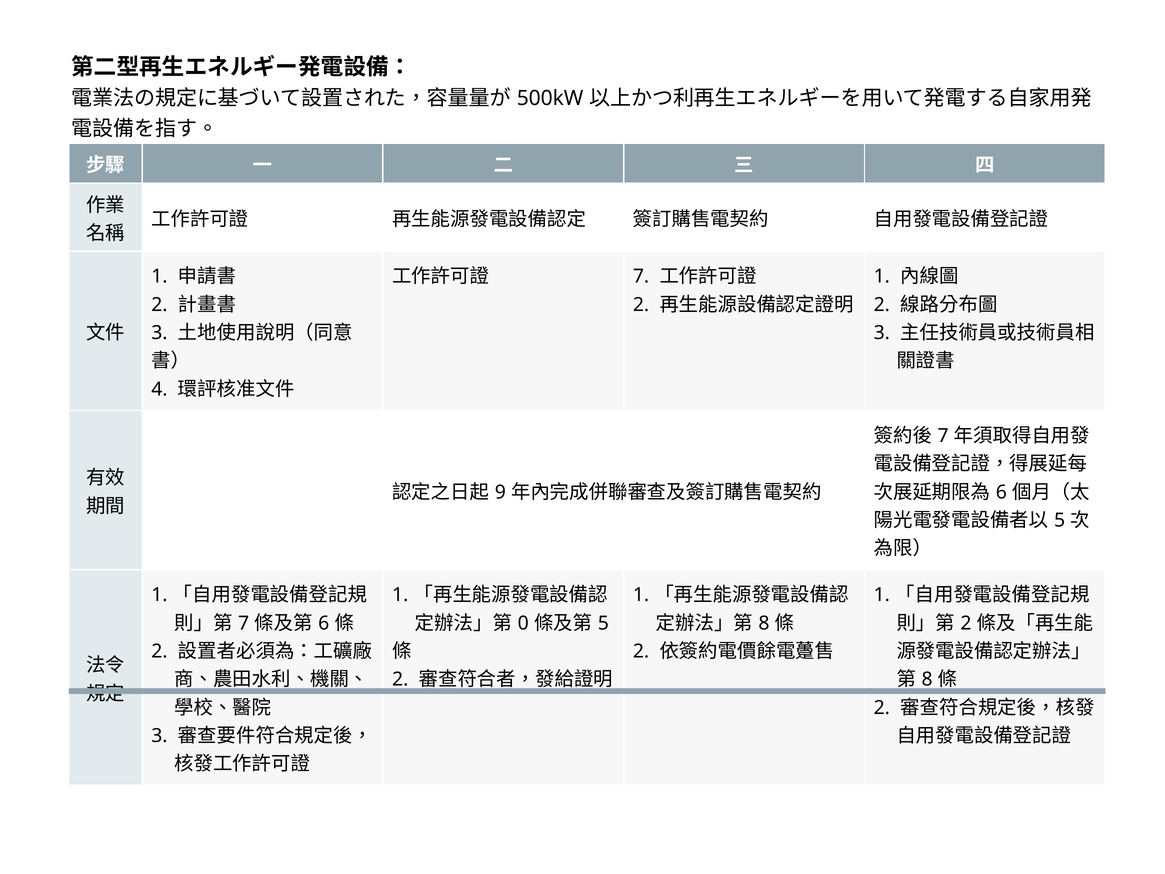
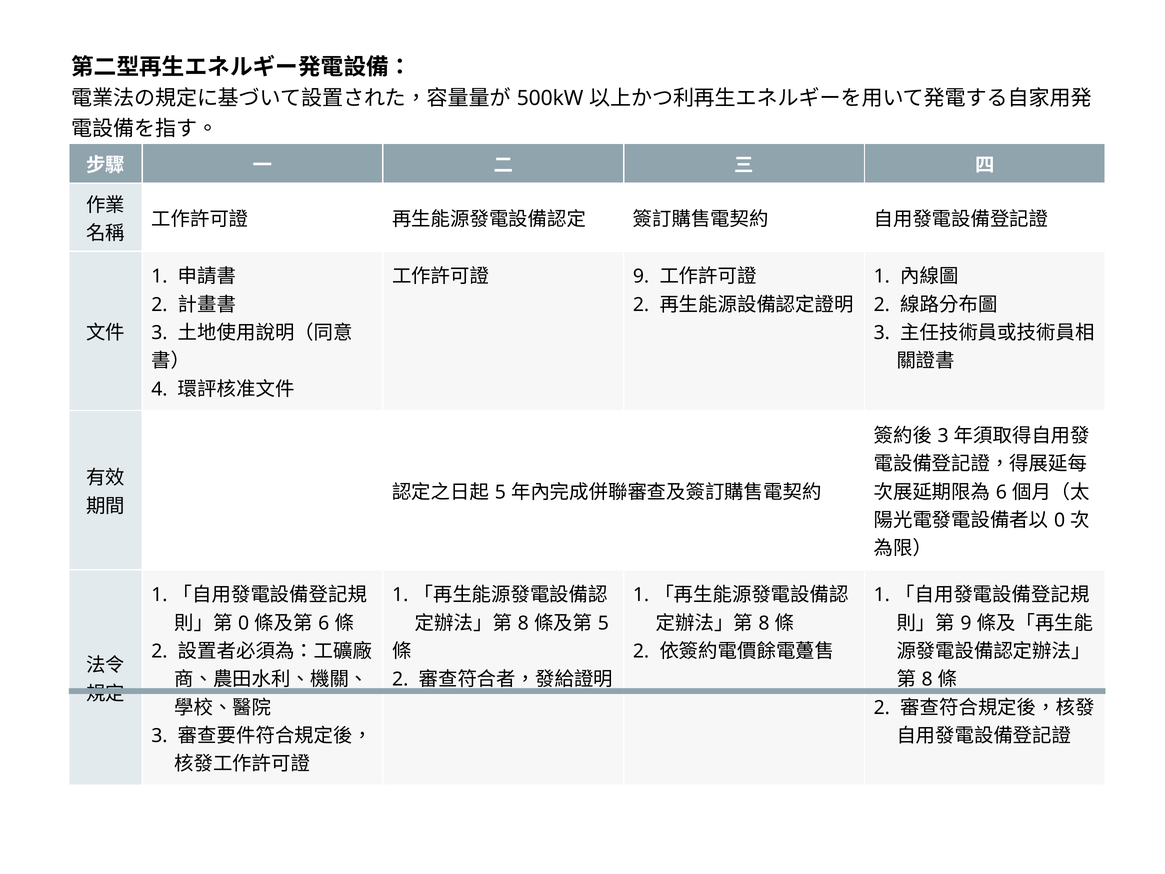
7 at (641, 276): 7 -> 9
7 at (943, 436): 7 -> 3
9 at (500, 492): 9 -> 5
5 at (1060, 520): 5 -> 0
7 at (244, 623): 7 -> 0
0 at (523, 623): 0 -> 8
2 at (966, 623): 2 -> 9
